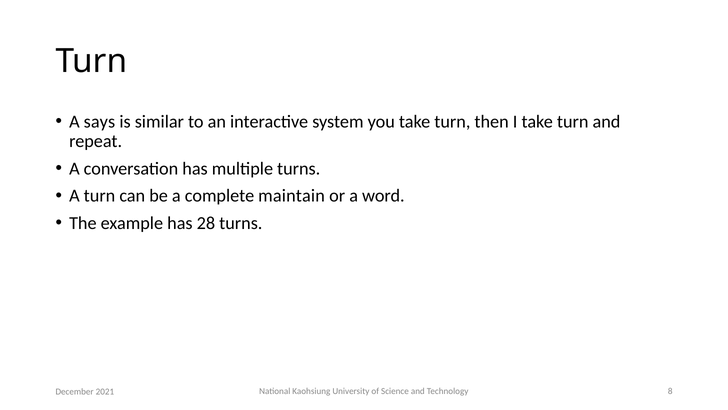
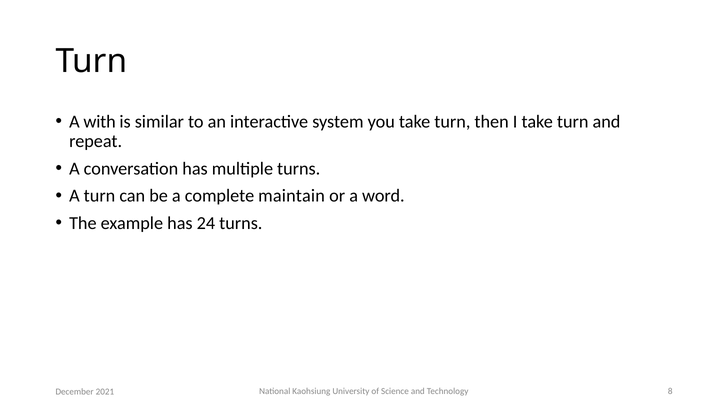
says: says -> with
28: 28 -> 24
